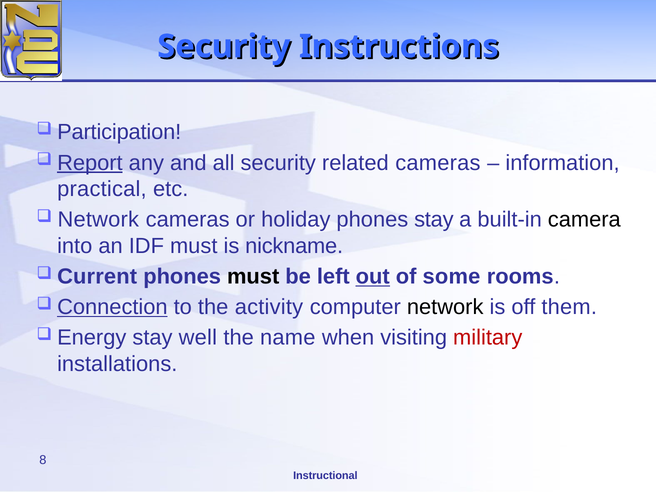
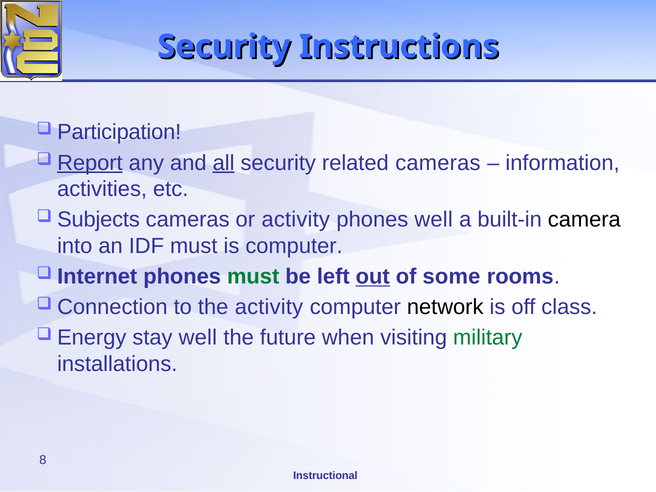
all underline: none -> present
practical: practical -> activities
Network at (98, 220): Network -> Subjects
or holiday: holiday -> activity
phones stay: stay -> well
is nickname: nickname -> computer
Current: Current -> Internet
must at (253, 277) colour: black -> green
Connection underline: present -> none
them: them -> class
name: name -> future
military colour: red -> green
